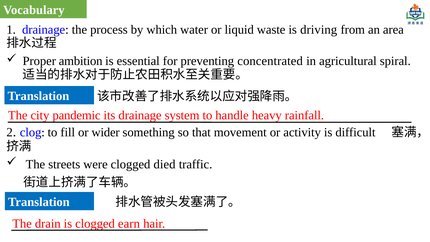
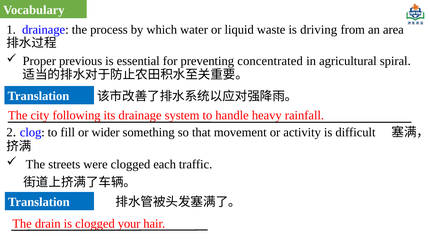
ambition: ambition -> previous
pandemic: pandemic -> following
died: died -> each
earn: earn -> your
